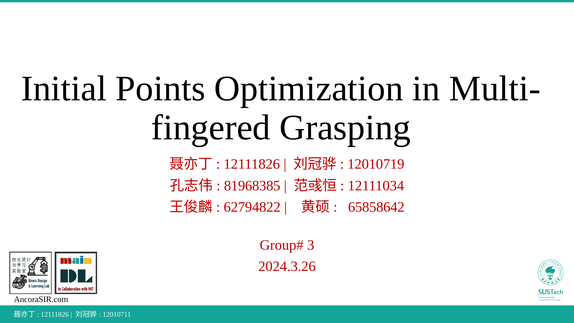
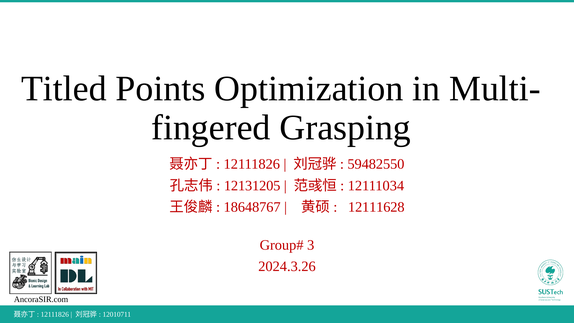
Initial: Initial -> Titled
12010719: 12010719 -> 59482550
81968385: 81968385 -> 12131205
62794822: 62794822 -> 18648767
65858642: 65858642 -> 12111628
